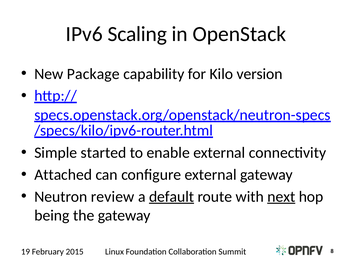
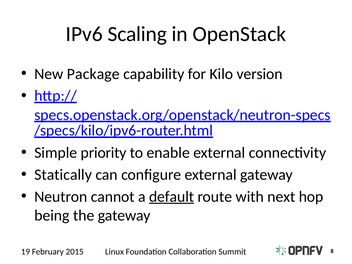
started: started -> priority
Attached: Attached -> Statically
review: review -> cannot
next underline: present -> none
